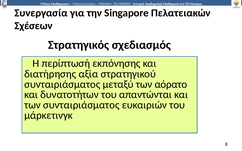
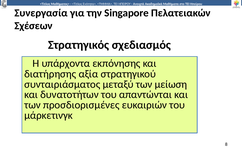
περίπτωσή: περίπτωσή -> υπάρχοντα
αόρατο: αόρατο -> μείωση
των συνταιριάσματος: συνταιριάσματος -> προσδιορισμένες
